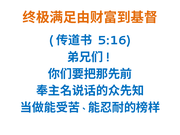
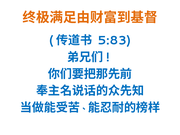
5:16: 5:16 -> 5:83
